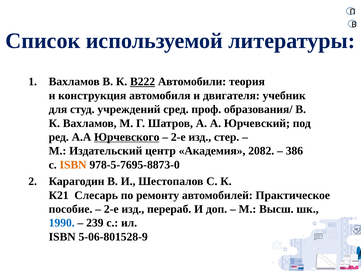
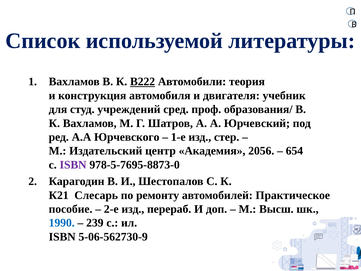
Юрчевского underline: present -> none
2-е at (178, 137): 2-е -> 1-е
2082: 2082 -> 2056
386: 386 -> 654
ISBN at (73, 165) colour: orange -> purple
5-06-801528-9: 5-06-801528-9 -> 5-06-562730-9
